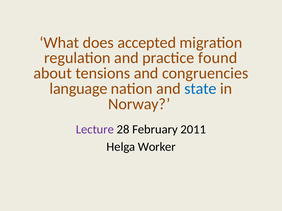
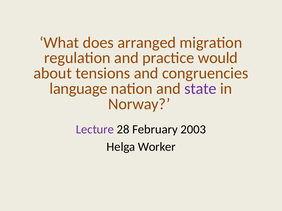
accepted: accepted -> arranged
found: found -> would
state colour: blue -> purple
2011: 2011 -> 2003
